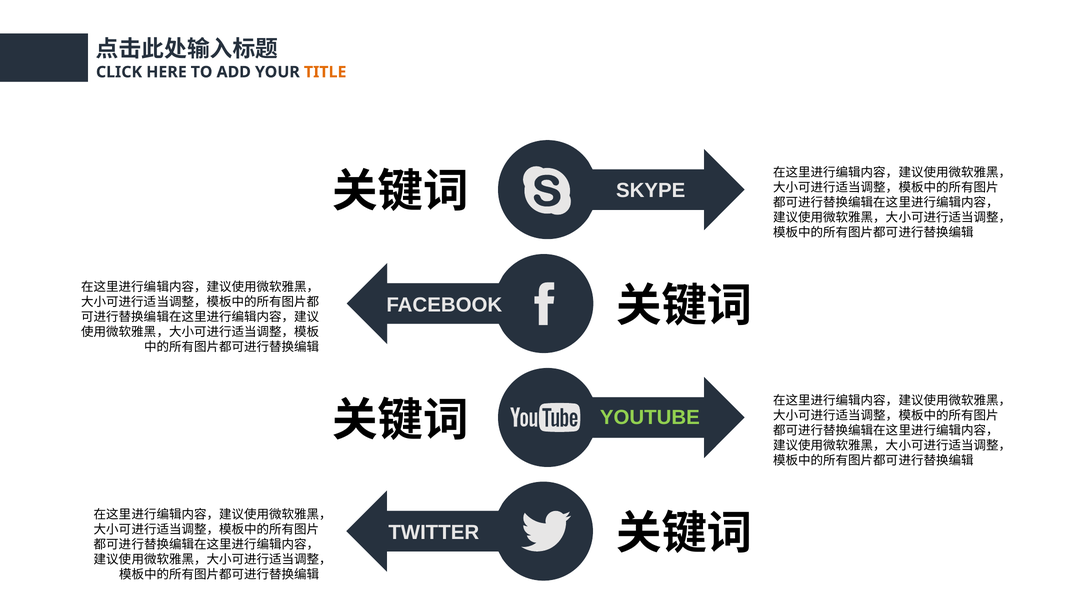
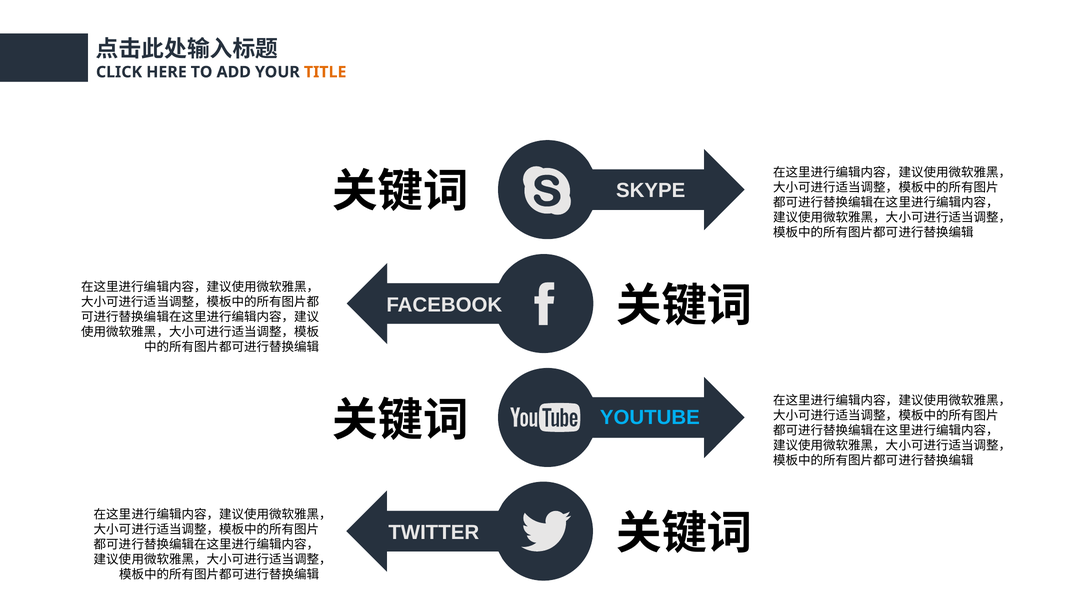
YOUTUBE colour: light green -> light blue
